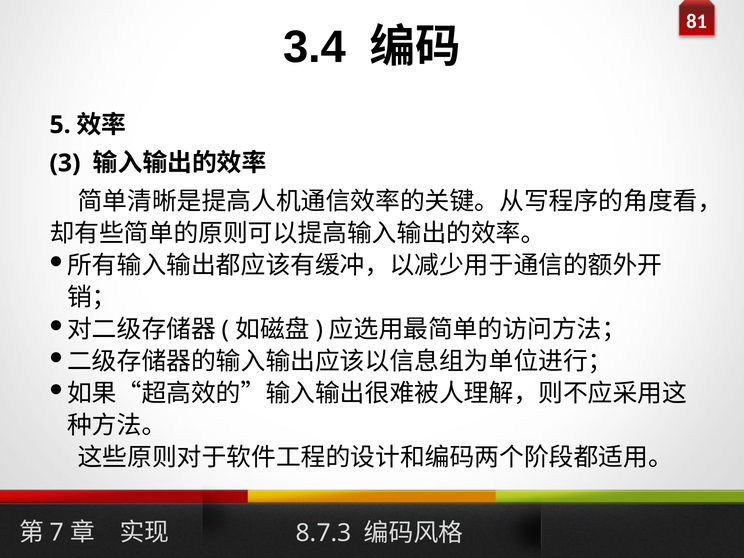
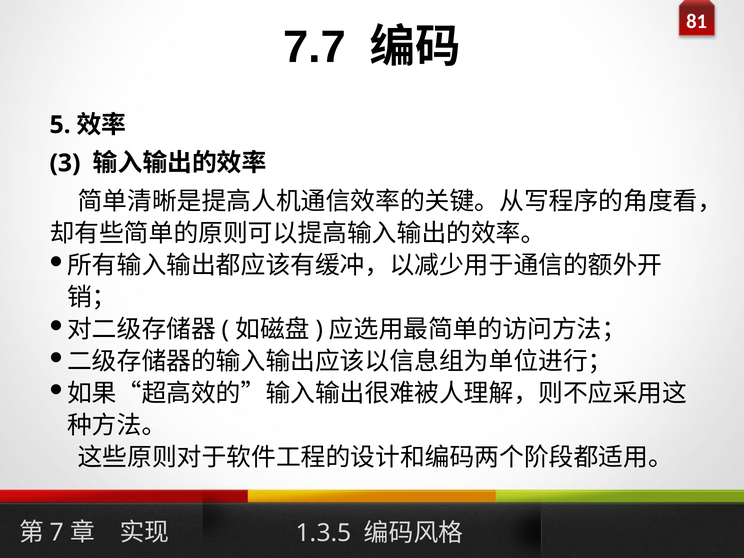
3.4: 3.4 -> 7.7
8.7.3: 8.7.3 -> 1.3.5
